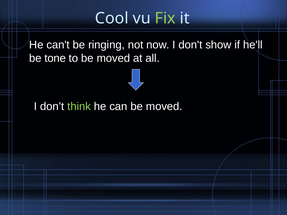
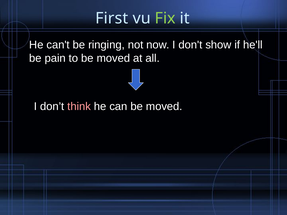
Cool: Cool -> First
tone: tone -> pain
think colour: light green -> pink
